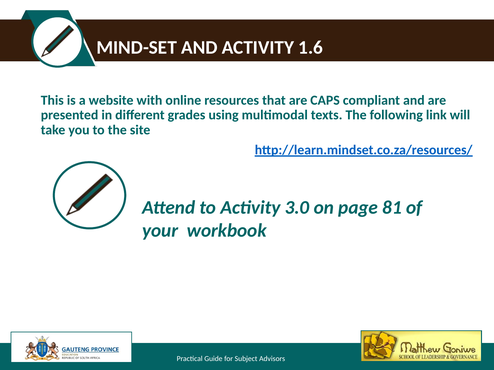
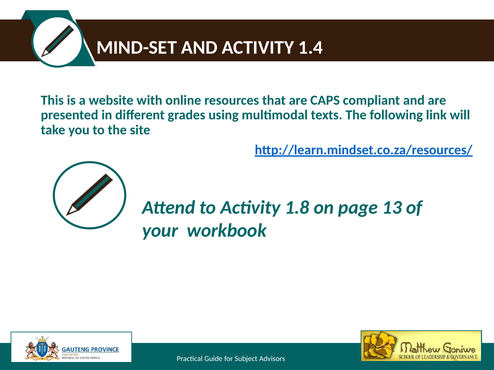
1.6: 1.6 -> 1.4
3.0: 3.0 -> 1.8
81: 81 -> 13
